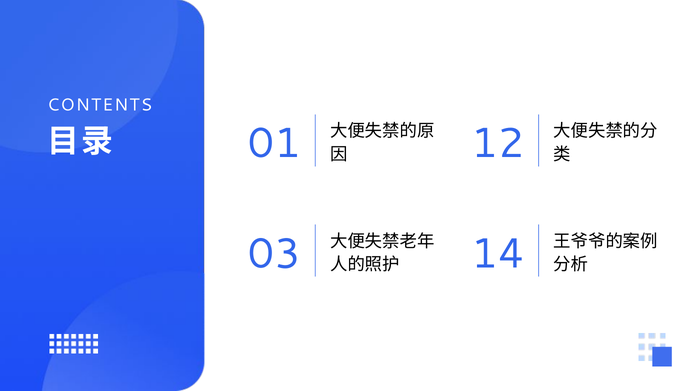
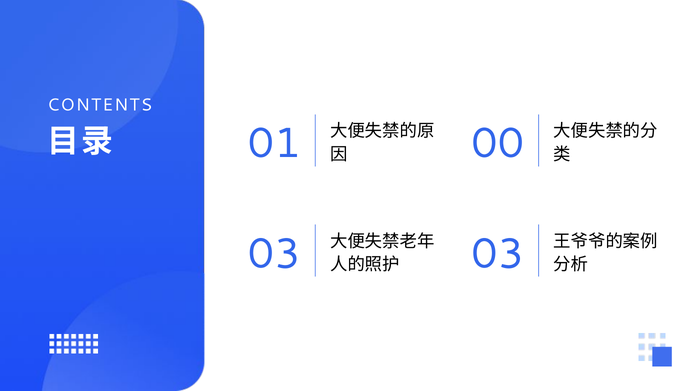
12: 12 -> 00
14 at (498, 254): 14 -> 03
